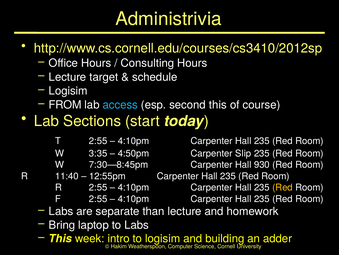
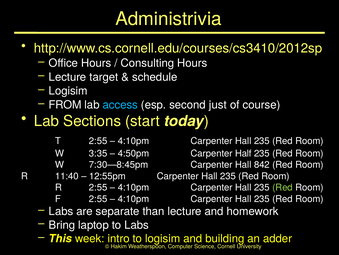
second this: this -> just
Slip: Slip -> Half
930: 930 -> 842
Red at (283, 187) colour: yellow -> light green
